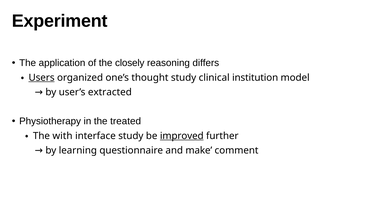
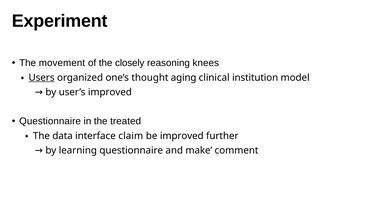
application: application -> movement
differs: differs -> knees
thought study: study -> aging
user’s extracted: extracted -> improved
Physiotherapy at (50, 121): Physiotherapy -> Questionnaire
with: with -> data
interface study: study -> claim
improved at (182, 136) underline: present -> none
